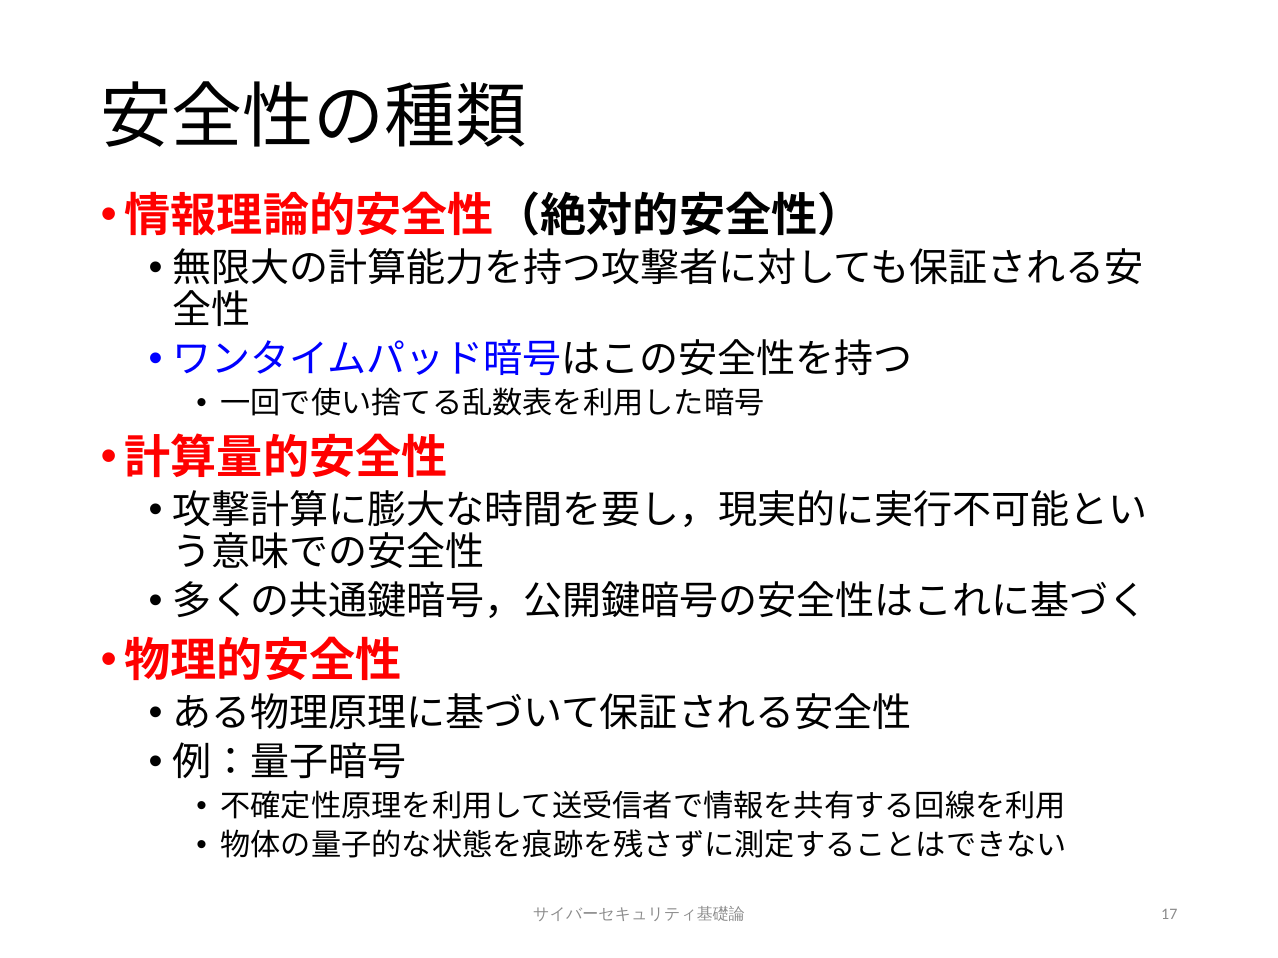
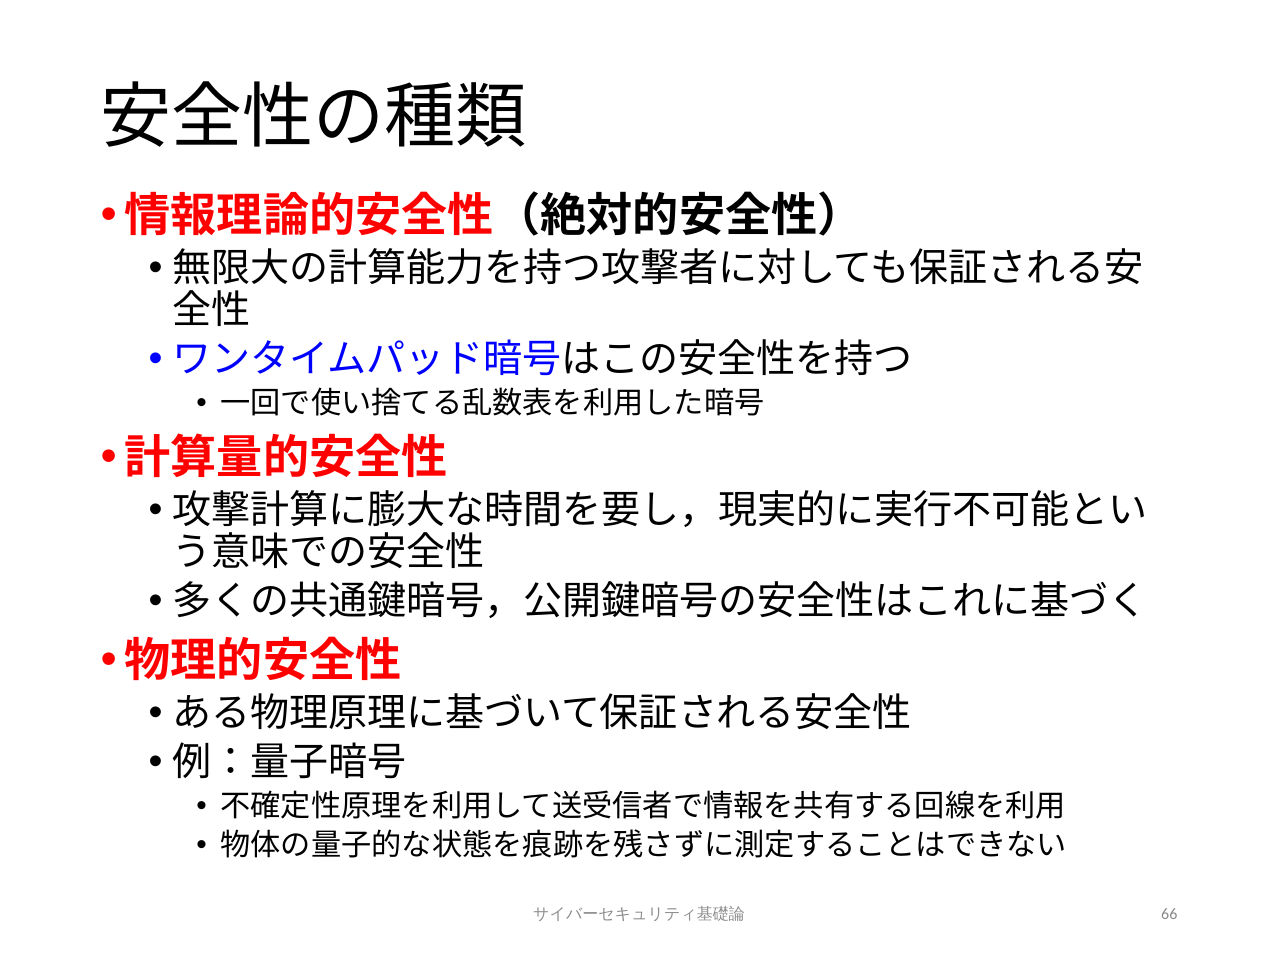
17: 17 -> 66
